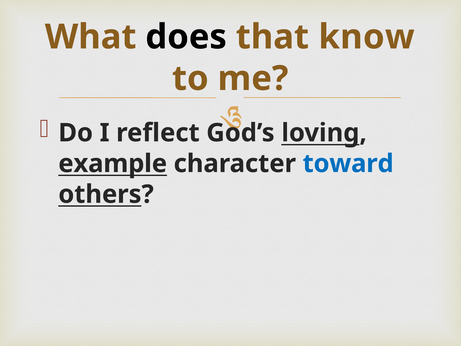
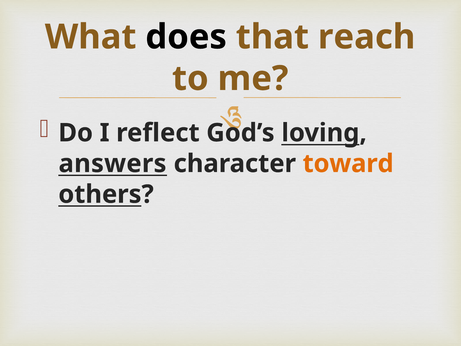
know: know -> reach
example: example -> answers
toward colour: blue -> orange
